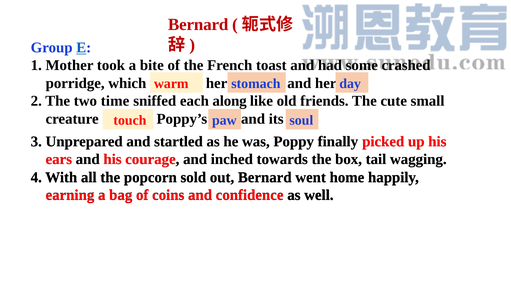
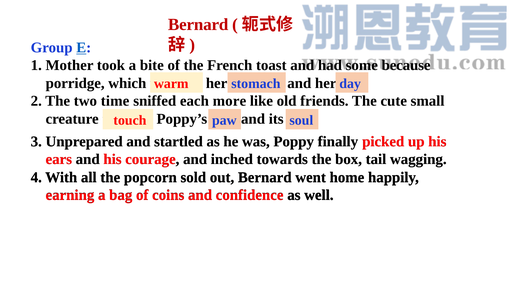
crashed: crashed -> because
along: along -> more
